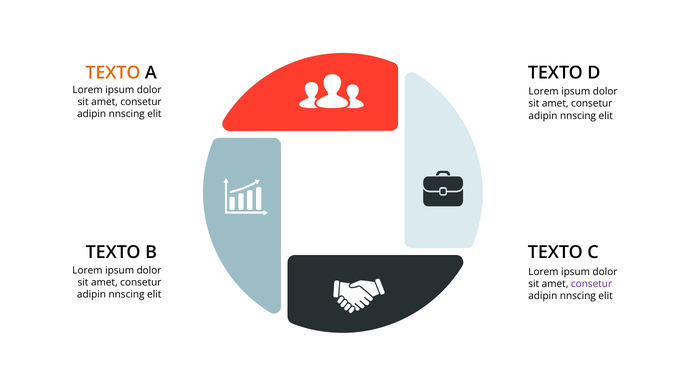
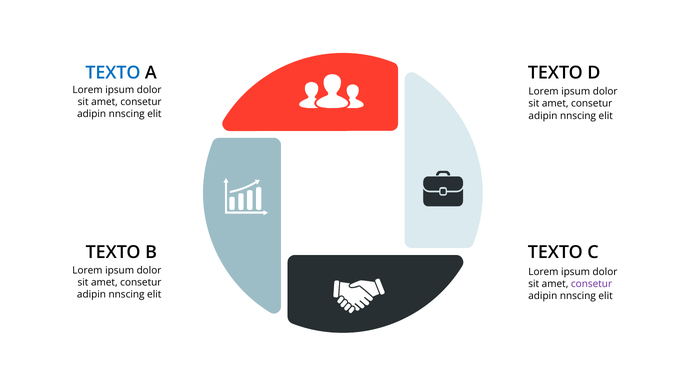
TEXTO at (113, 73) colour: orange -> blue
